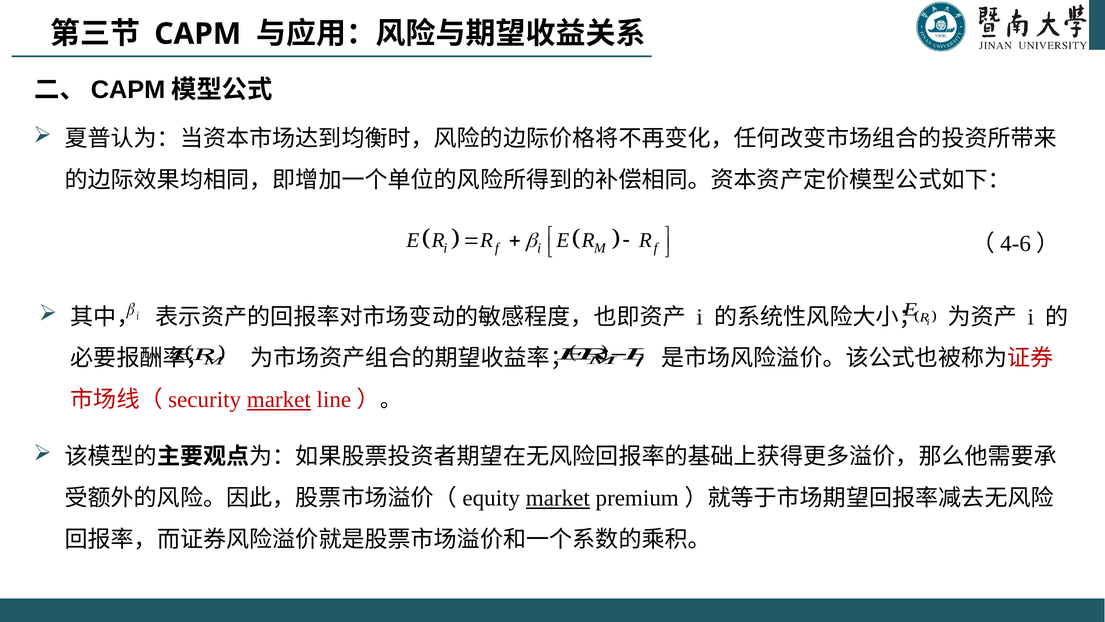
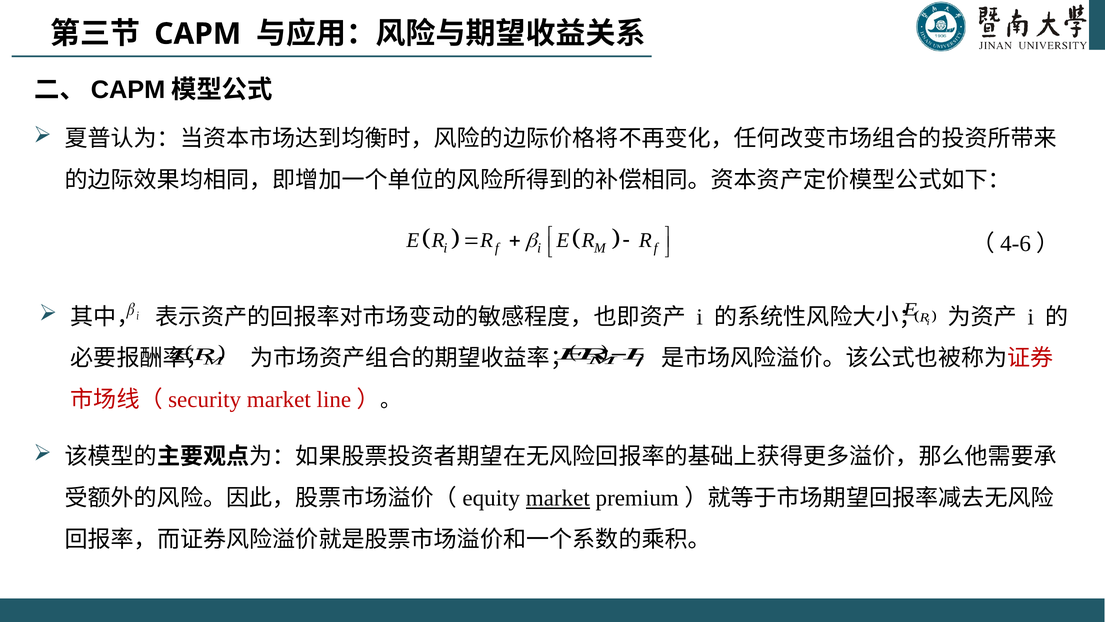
market at (279, 400) underline: present -> none
